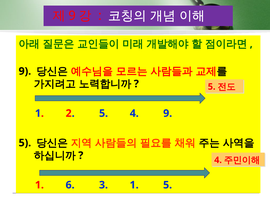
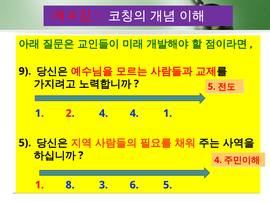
9 at (72, 16): 9 -> 4
2 5: 5 -> 4
4 9: 9 -> 1
6: 6 -> 8
3 1: 1 -> 6
